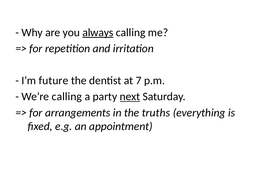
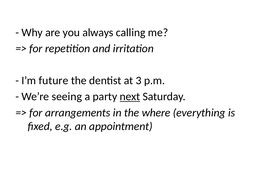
always underline: present -> none
7: 7 -> 3
We’re calling: calling -> seeing
truths: truths -> where
